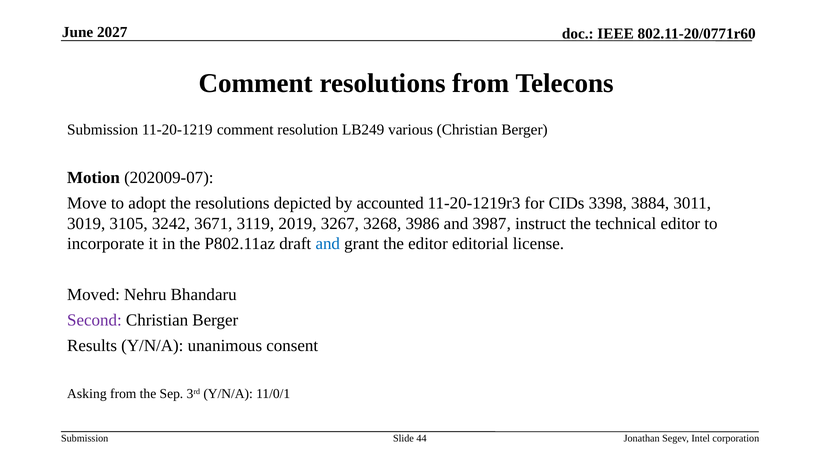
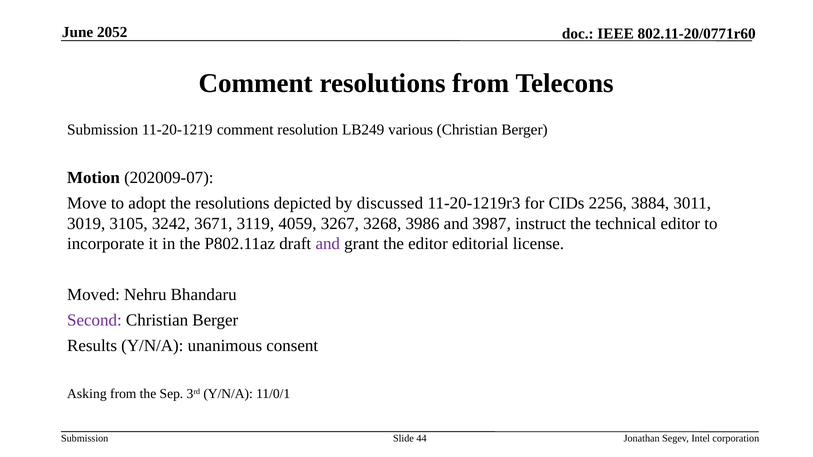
2027: 2027 -> 2052
accounted: accounted -> discussed
3398: 3398 -> 2256
2019: 2019 -> 4059
and at (328, 244) colour: blue -> purple
